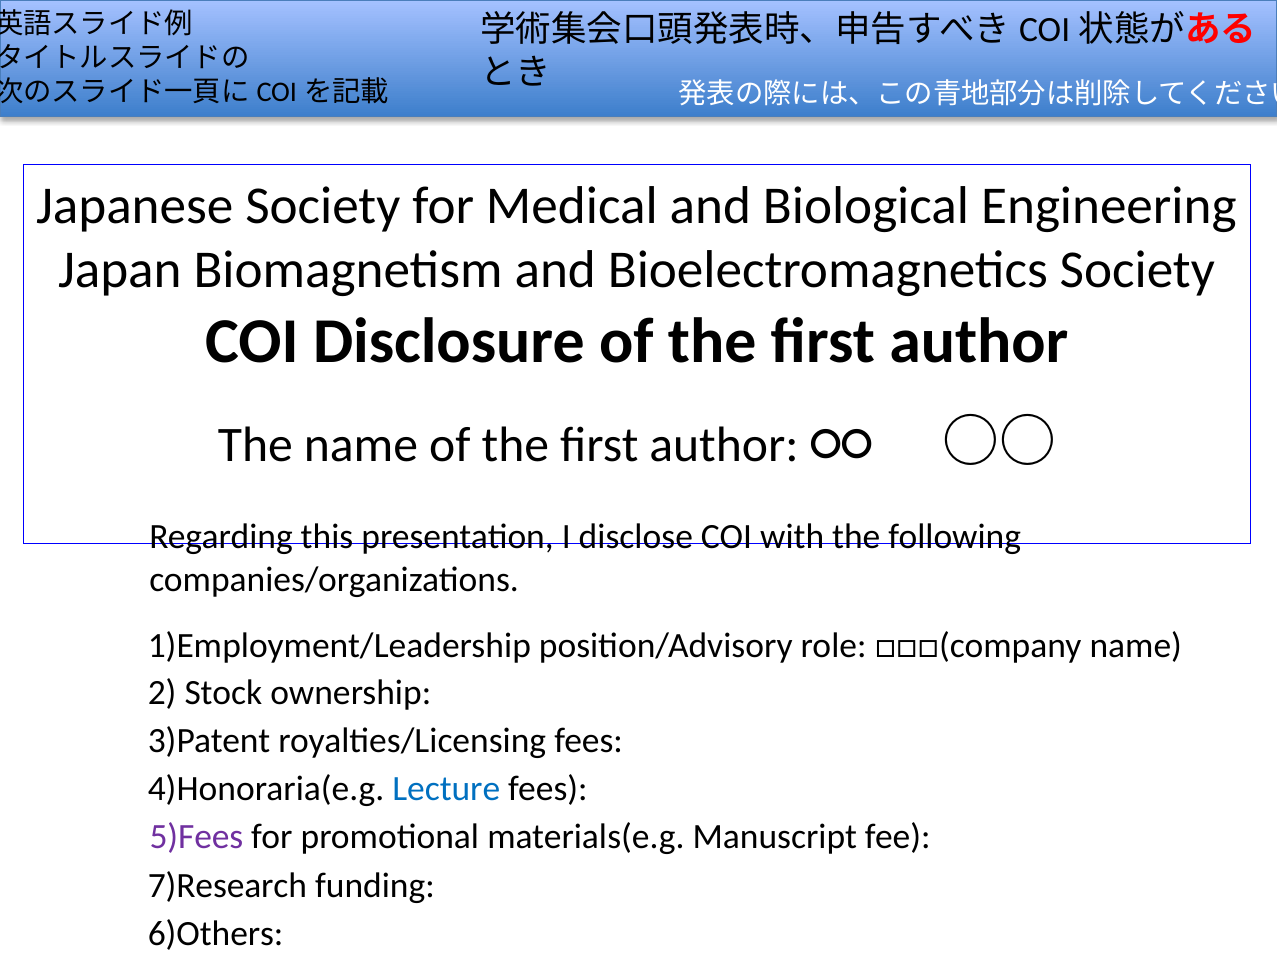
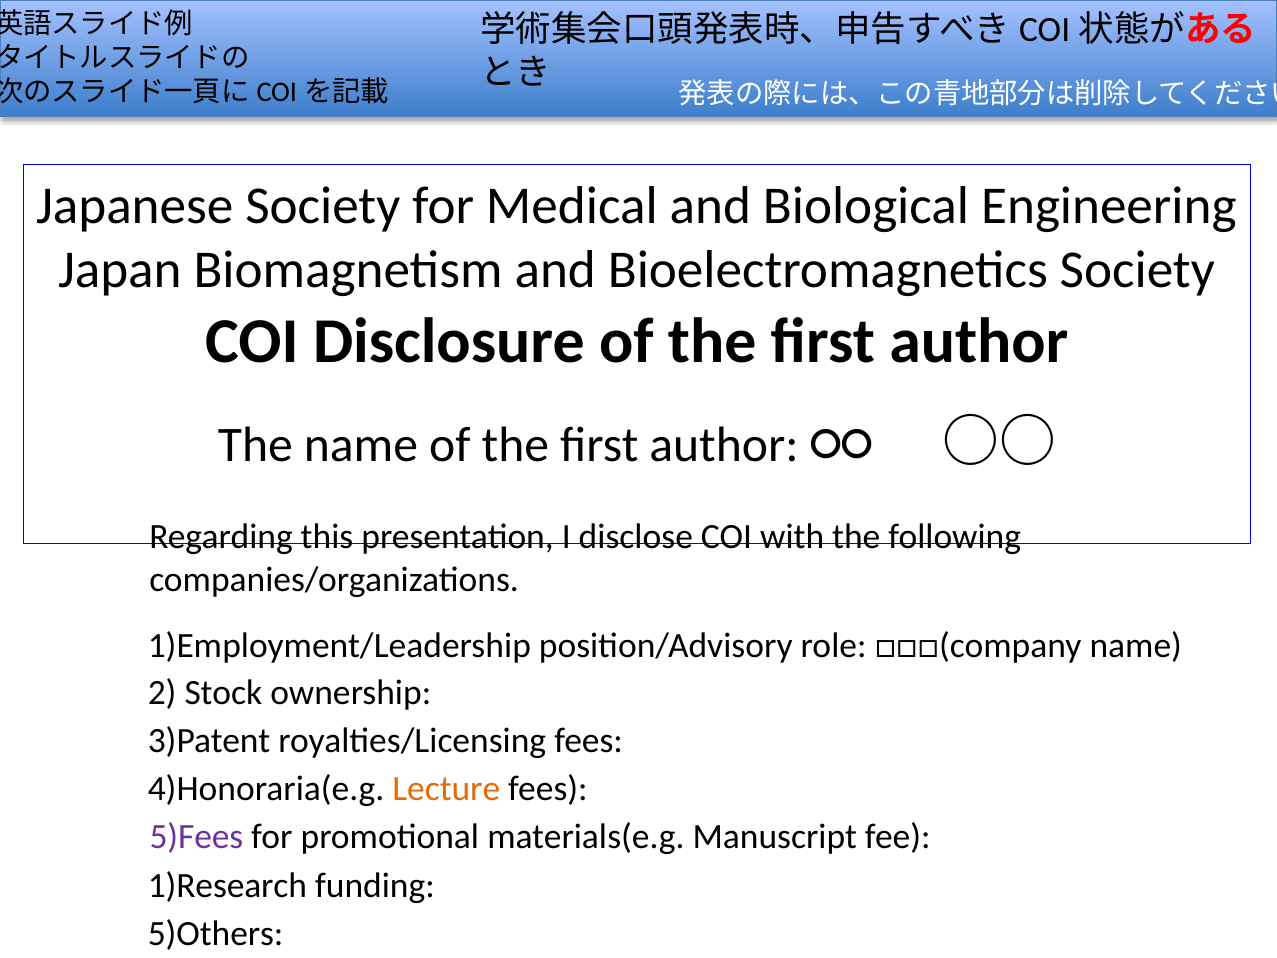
Lecture colour: blue -> orange
7)Research: 7)Research -> 1)Research
6)Others: 6)Others -> 5)Others
